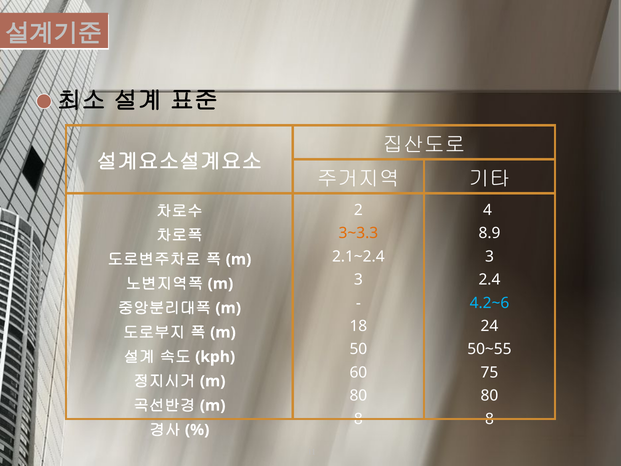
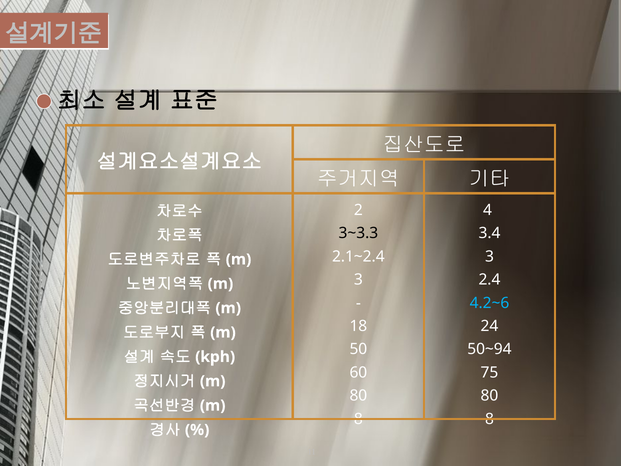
3~3.3 colour: orange -> black
8.9: 8.9 -> 3.4
50~55: 50~55 -> 50~94
